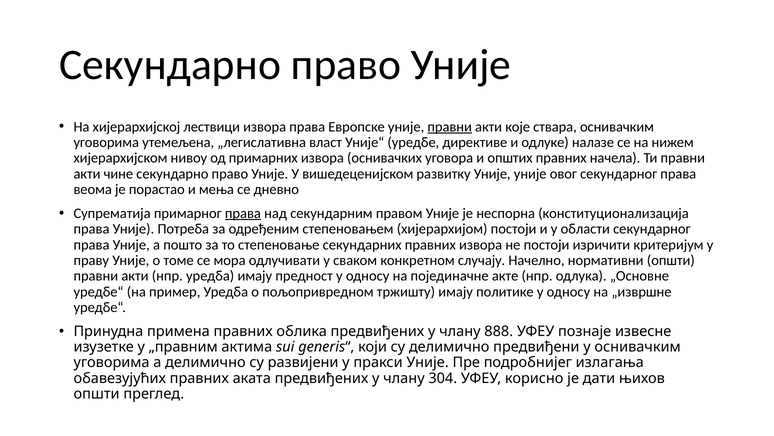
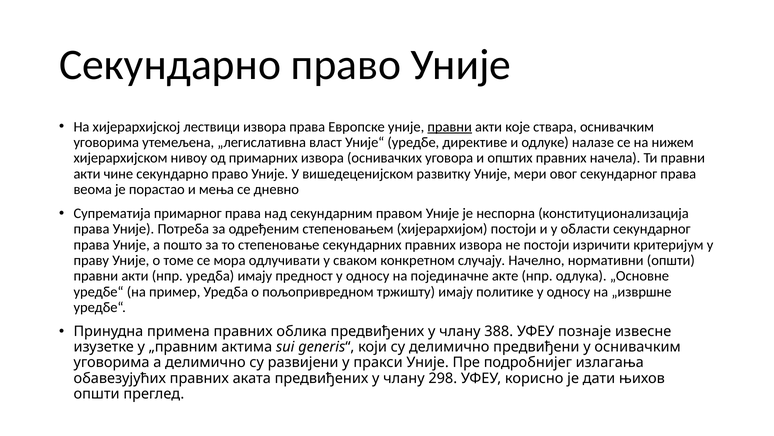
Уније уније: уније -> мери
права at (243, 213) underline: present -> none
888: 888 -> 388
304: 304 -> 298
